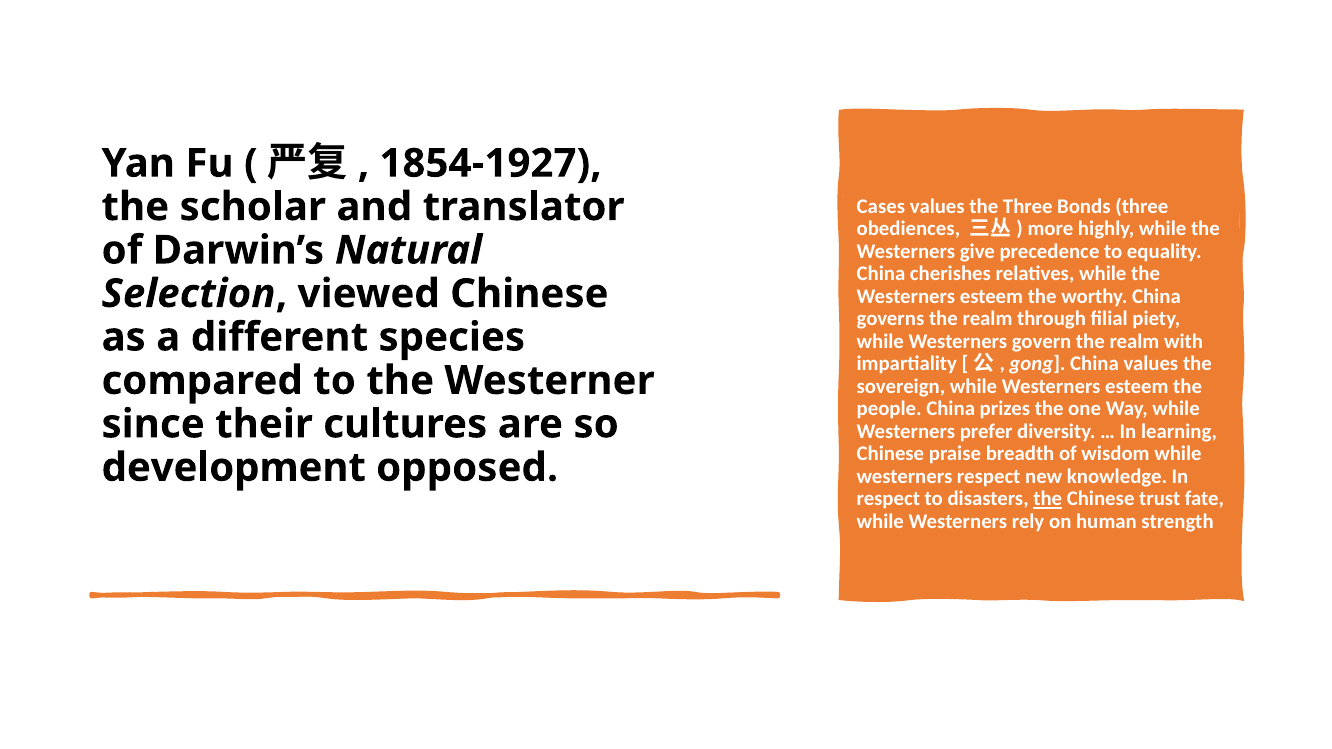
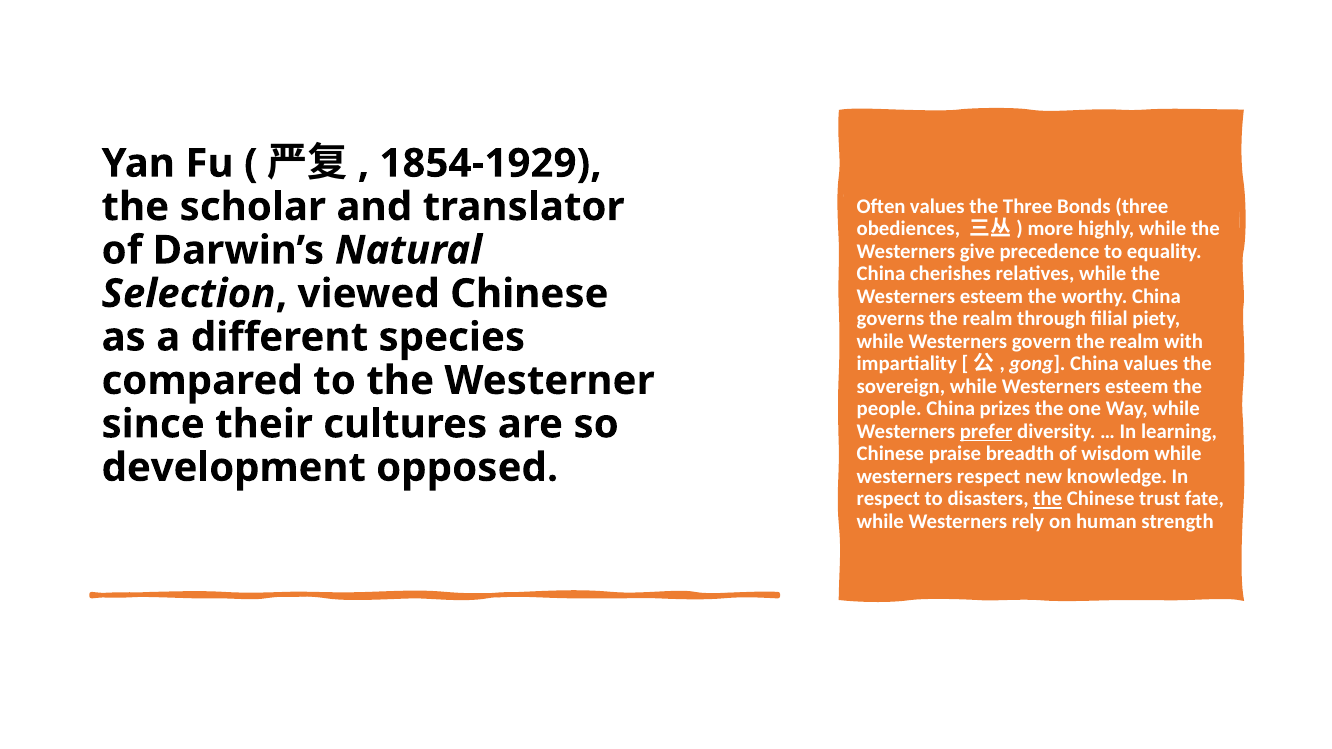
1854-1927: 1854-1927 -> 1854-1929
Cases: Cases -> Often
prefer underline: none -> present
